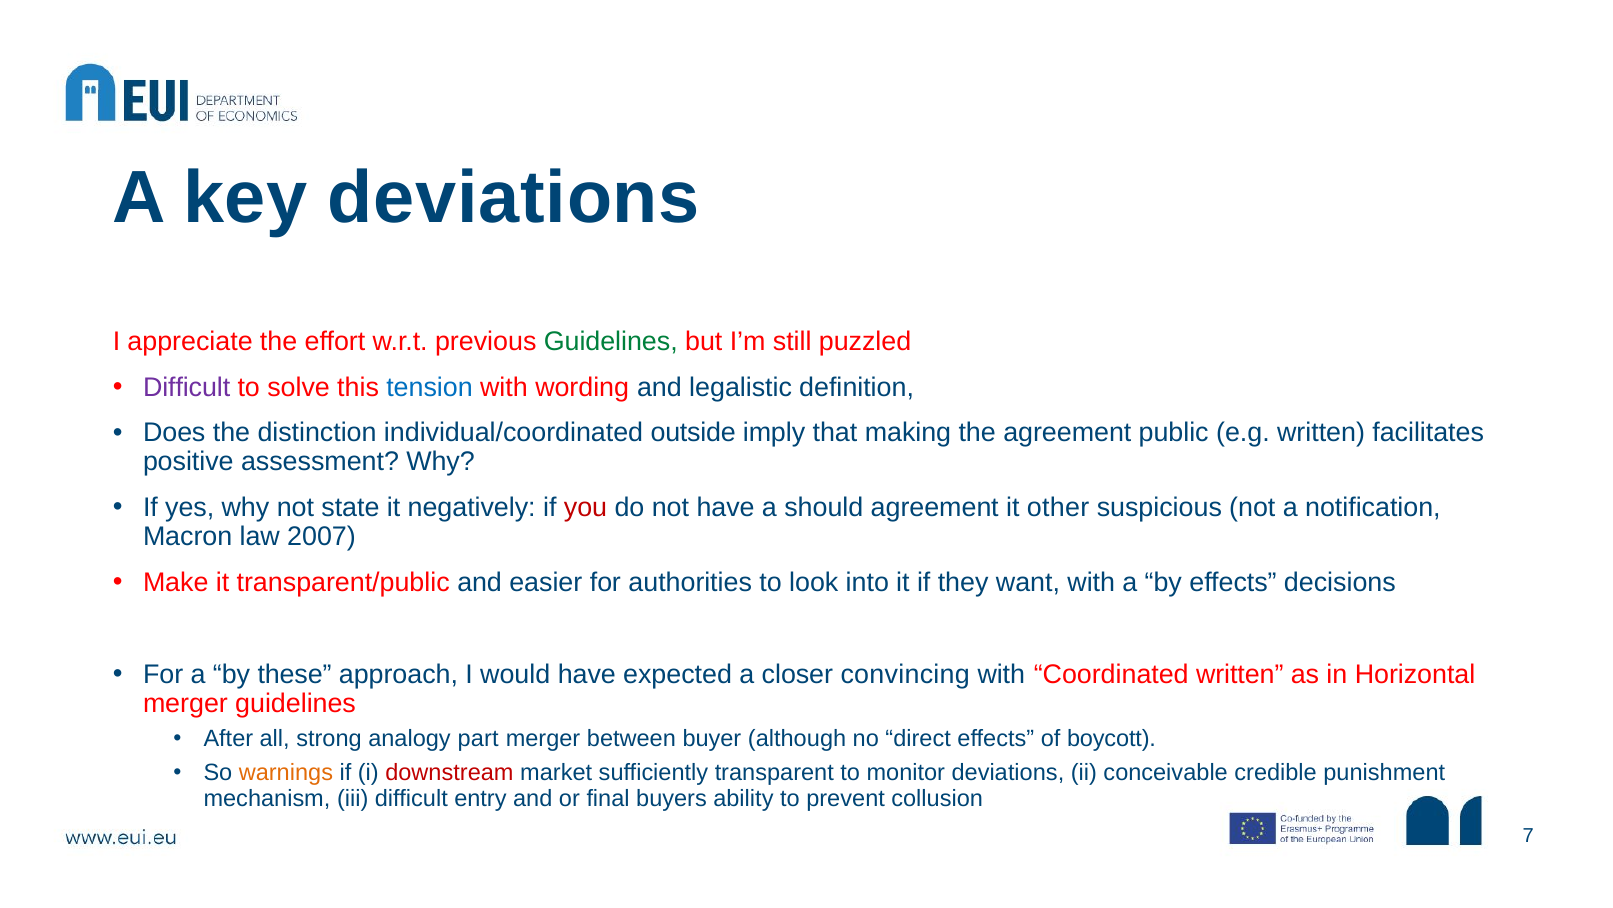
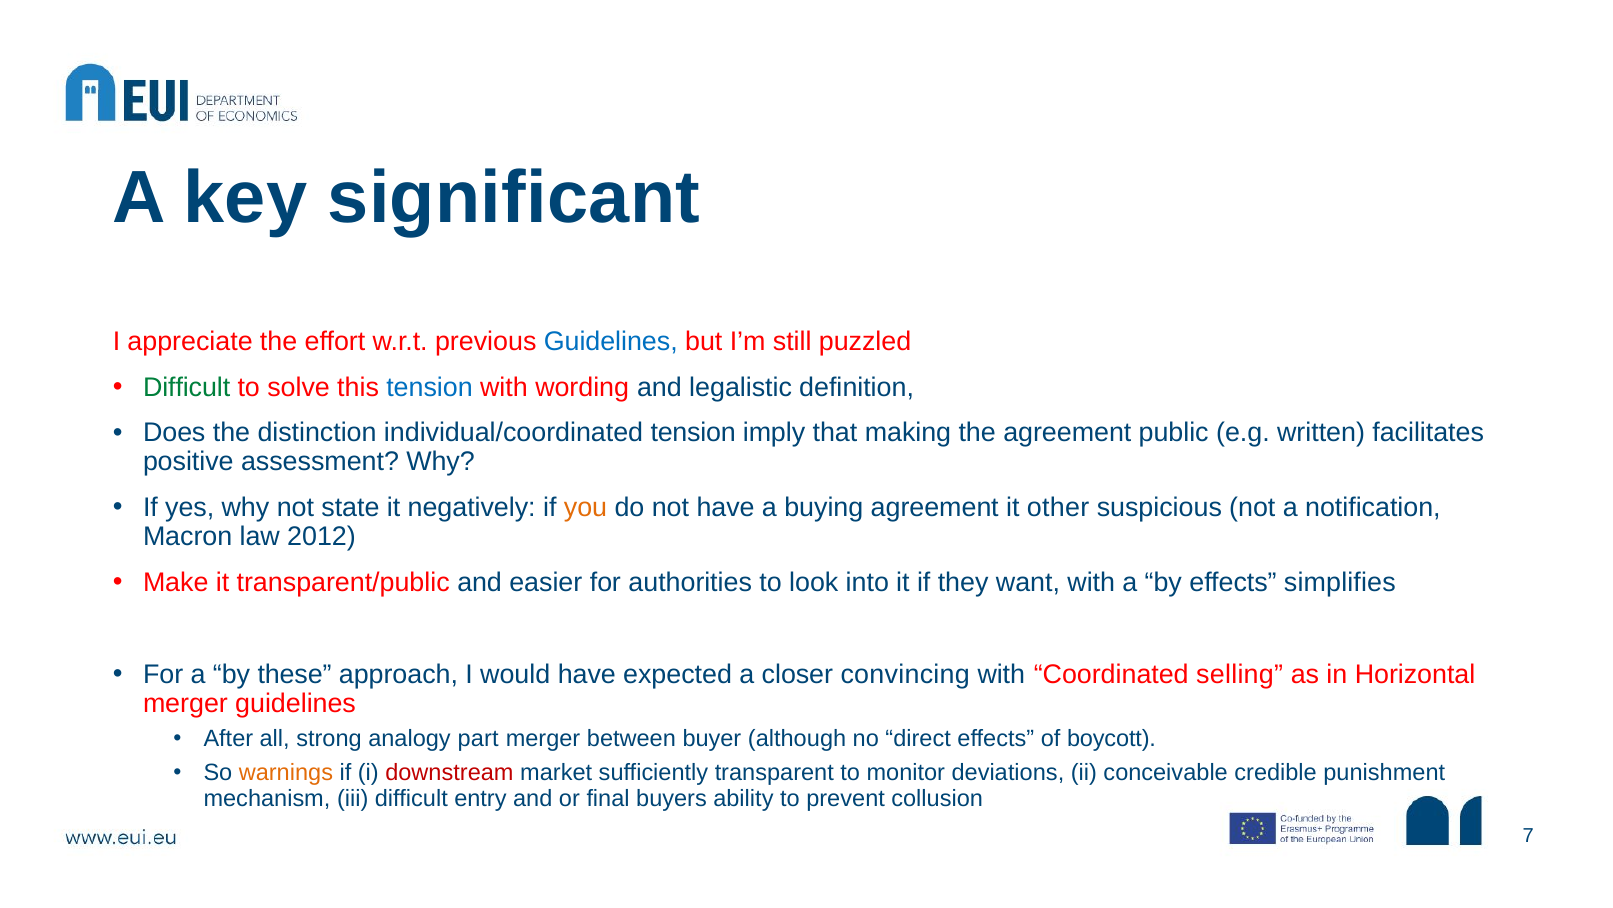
key deviations: deviations -> significant
Guidelines at (611, 341) colour: green -> blue
Difficult at (187, 387) colour: purple -> green
individual/coordinated outside: outside -> tension
you colour: red -> orange
should: should -> buying
2007: 2007 -> 2012
decisions: decisions -> simplifies
Coordinated written: written -> selling
